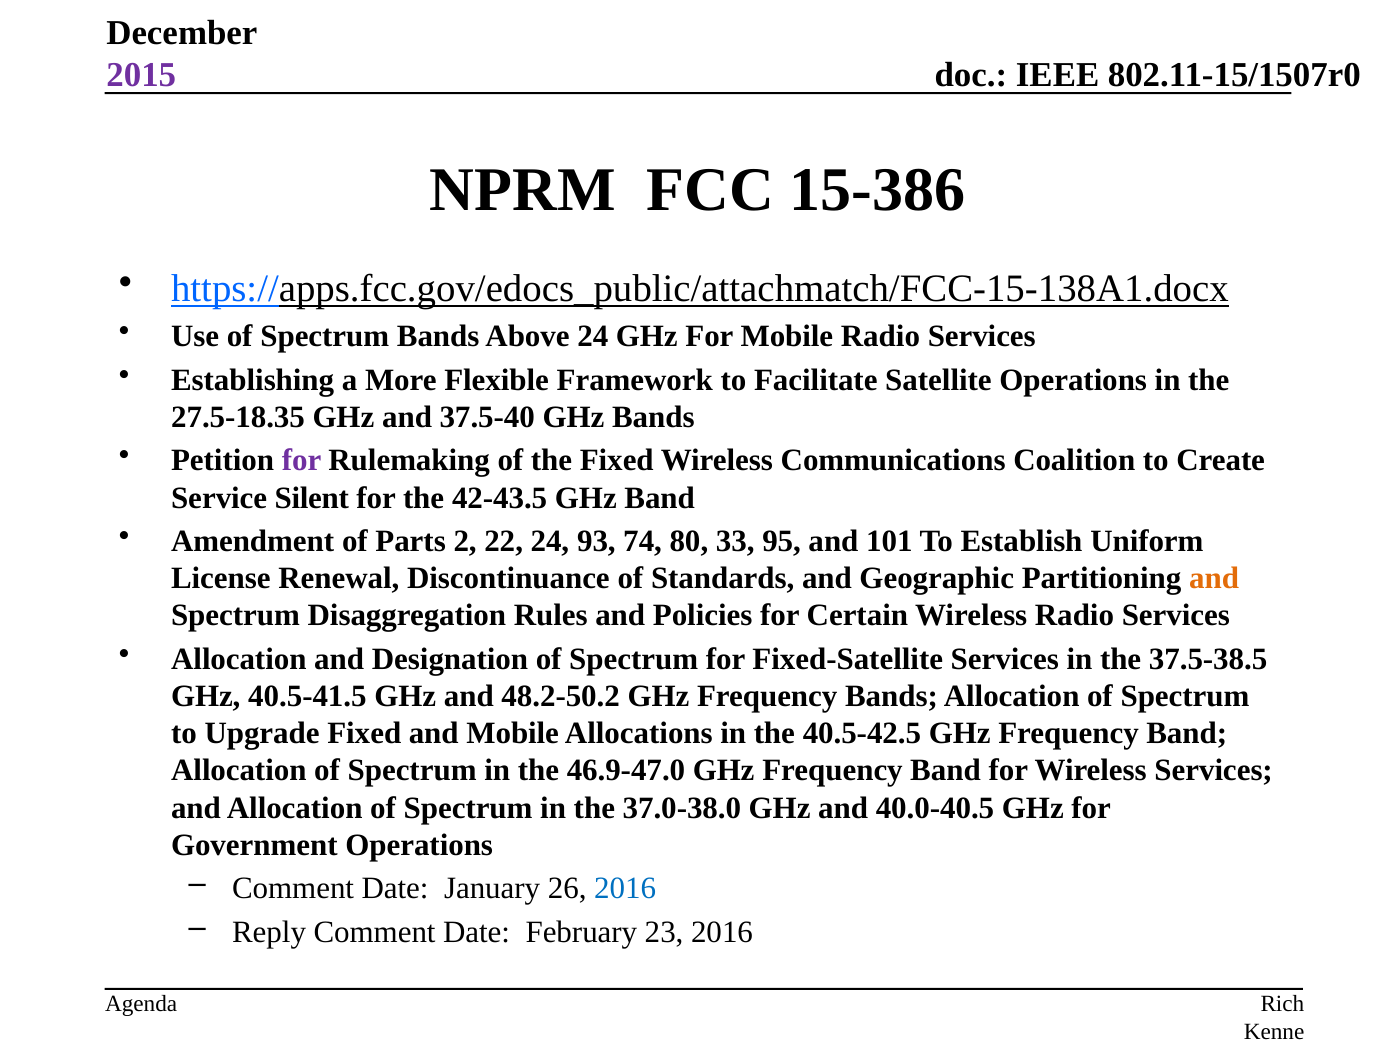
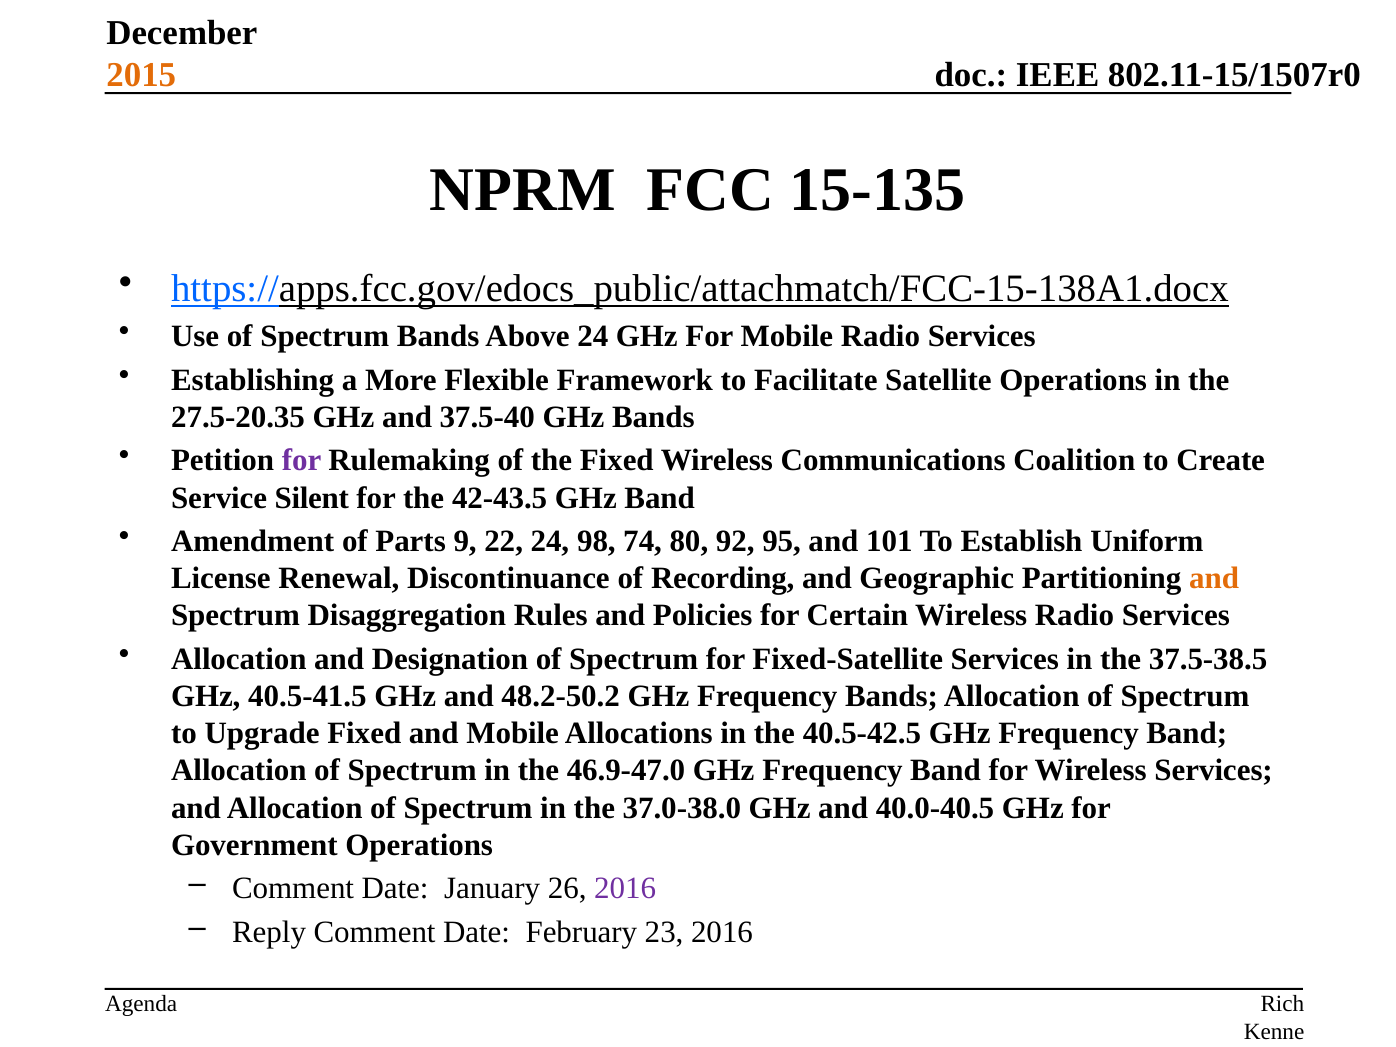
2015 colour: purple -> orange
15-386: 15-386 -> 15-135
27.5-18.35: 27.5-18.35 -> 27.5-20.35
2: 2 -> 9
93: 93 -> 98
33: 33 -> 92
Standards: Standards -> Recording
2016 at (625, 888) colour: blue -> purple
